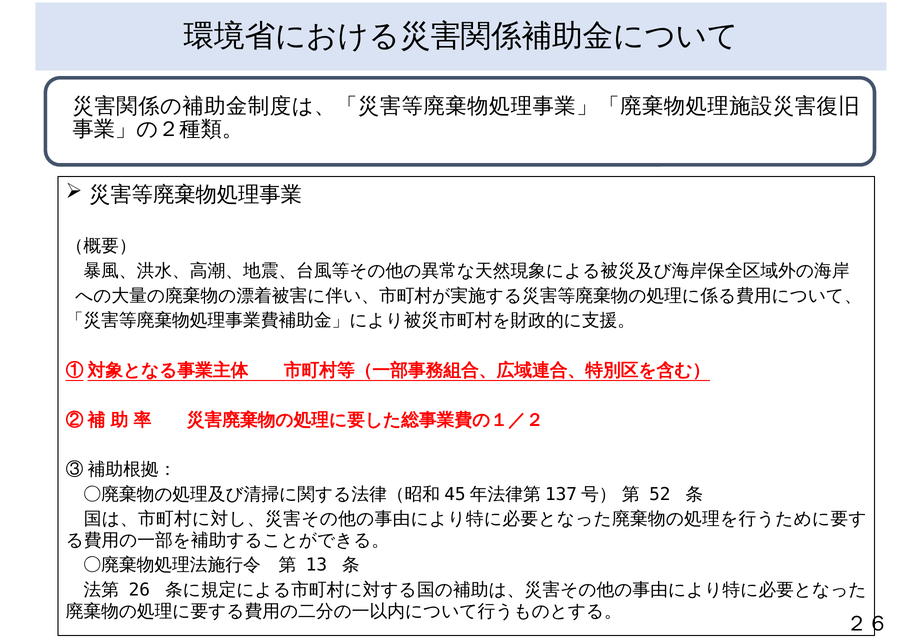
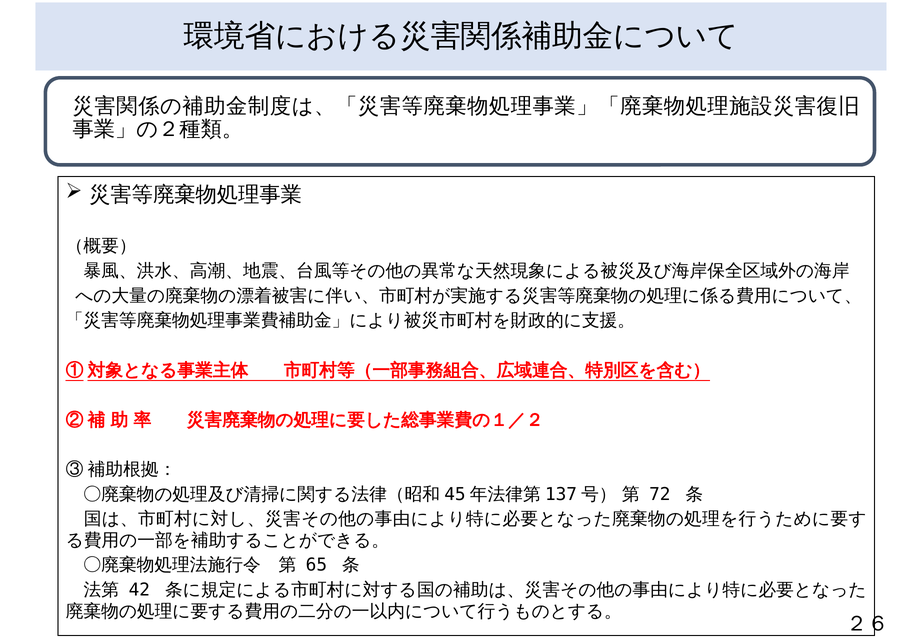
52: 52 -> 72
13: 13 -> 65
26: 26 -> 42
